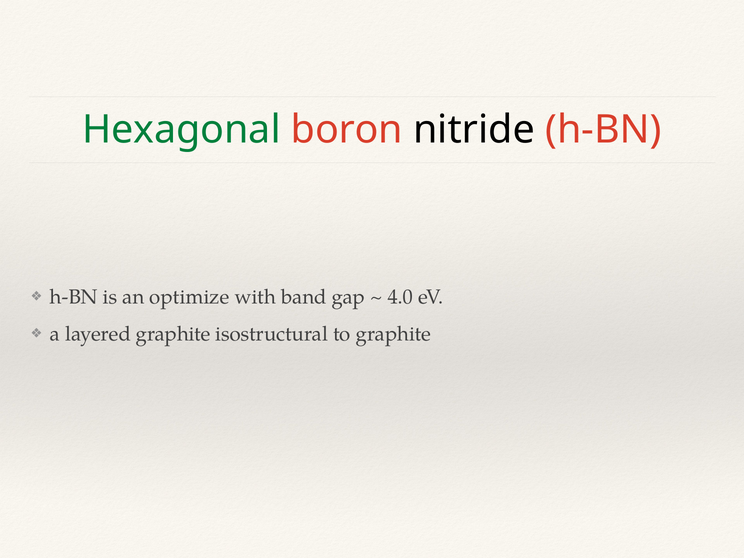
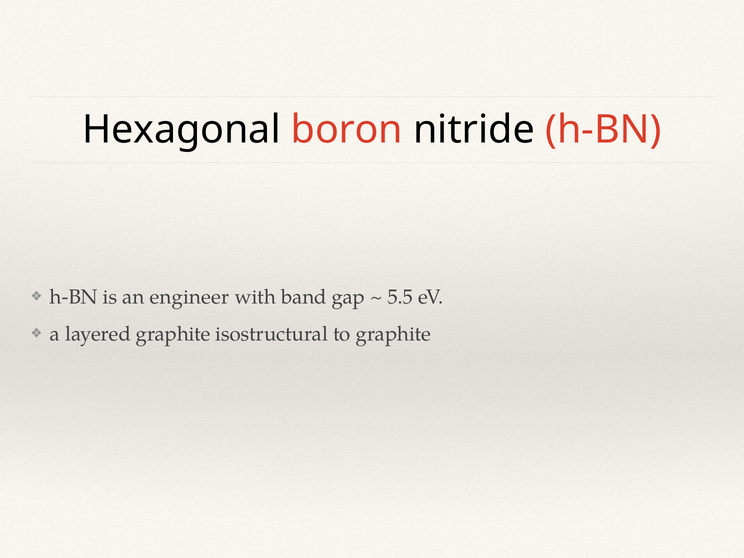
Hexagonal colour: green -> black
optimize: optimize -> engineer
4.0: 4.0 -> 5.5
